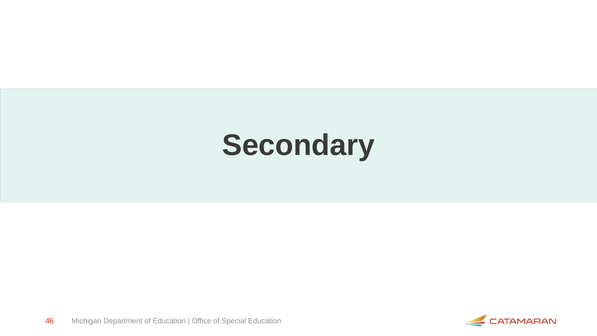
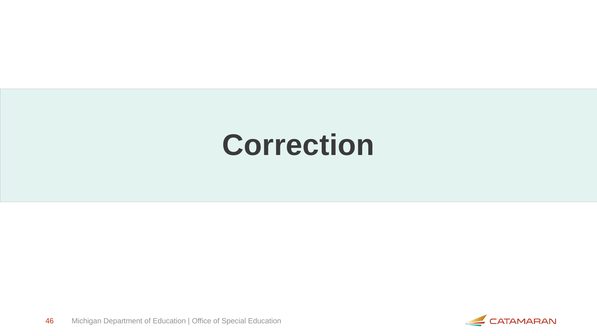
Secondary: Secondary -> Correction
